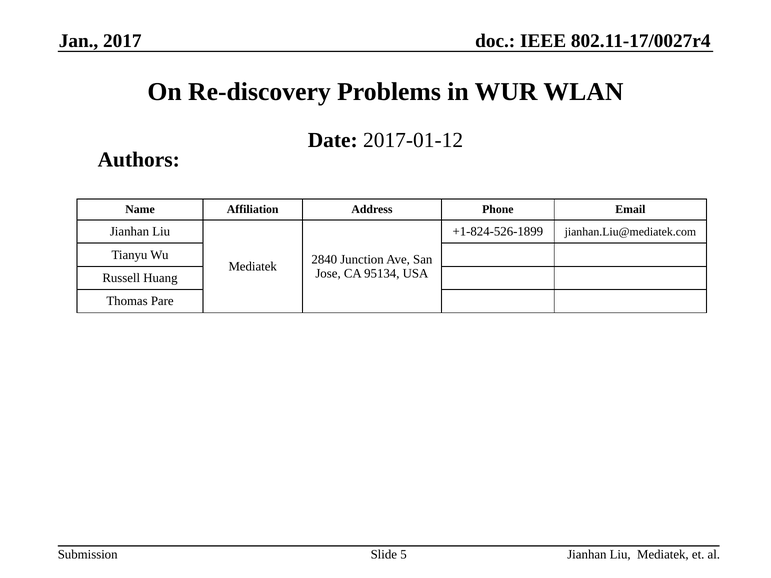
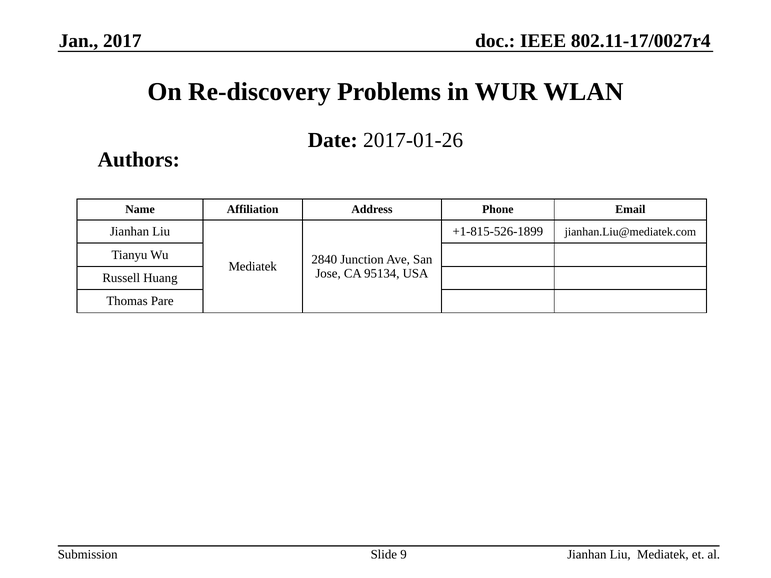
2017-01-12: 2017-01-12 -> 2017-01-26
+1-824-526-1899: +1-824-526-1899 -> +1-815-526-1899
5: 5 -> 9
